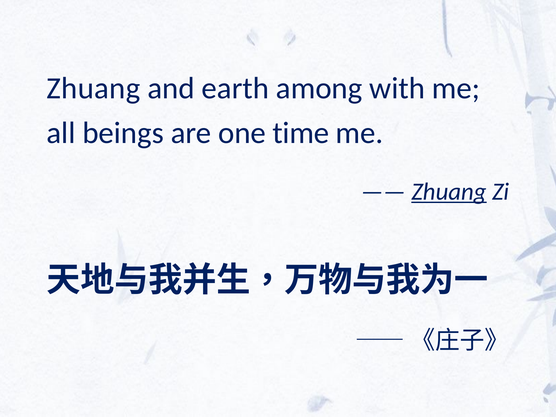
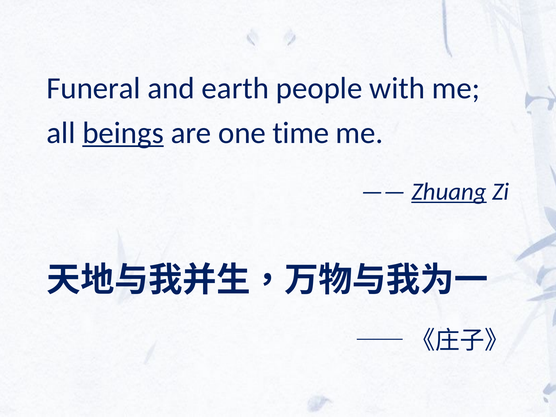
Zhuang at (93, 88): Zhuang -> Funeral
among: among -> people
beings underline: none -> present
